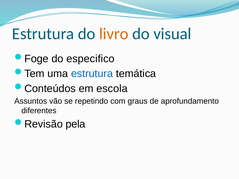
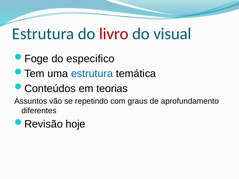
livro colour: orange -> red
escola: escola -> teorias
pela: pela -> hoje
